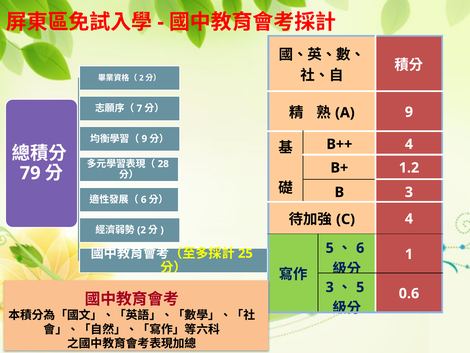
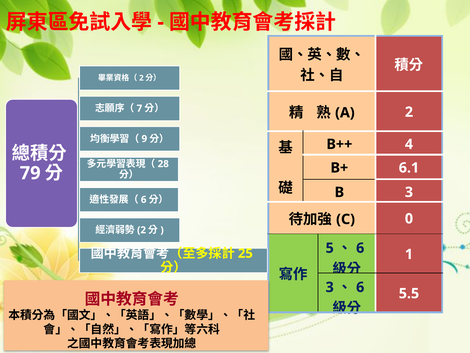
9 at (409, 112): 9 -> 2
1.2: 1.2 -> 6.1
4 at (409, 218): 4 -> 0
5 at (360, 287): 5 -> 6
0.6: 0.6 -> 5.5
